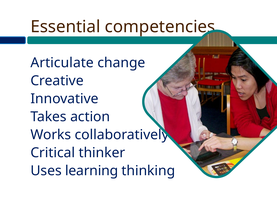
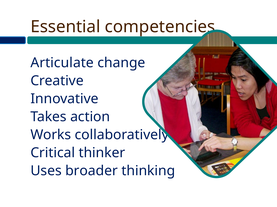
learning: learning -> broader
